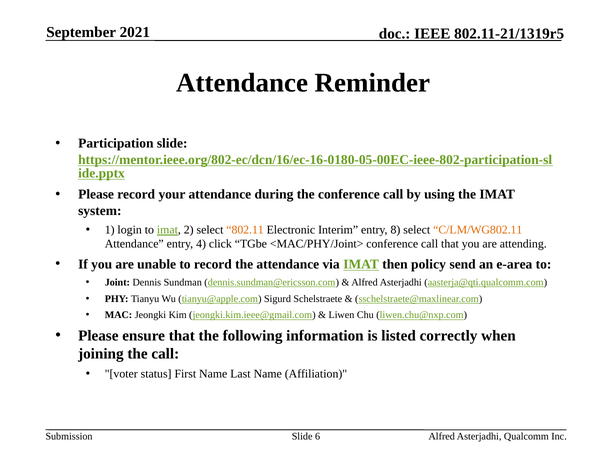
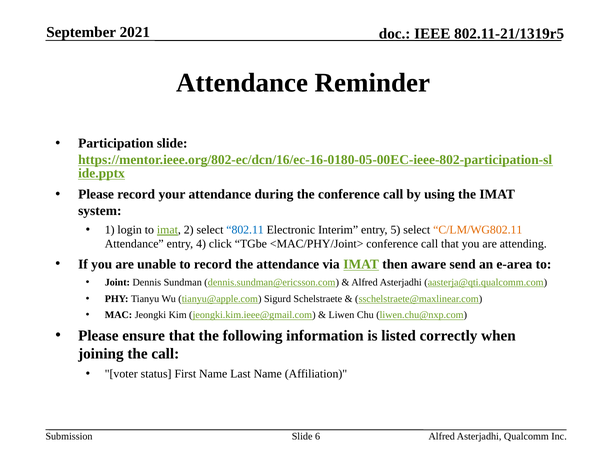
802.11 colour: orange -> blue
8: 8 -> 5
policy: policy -> aware
